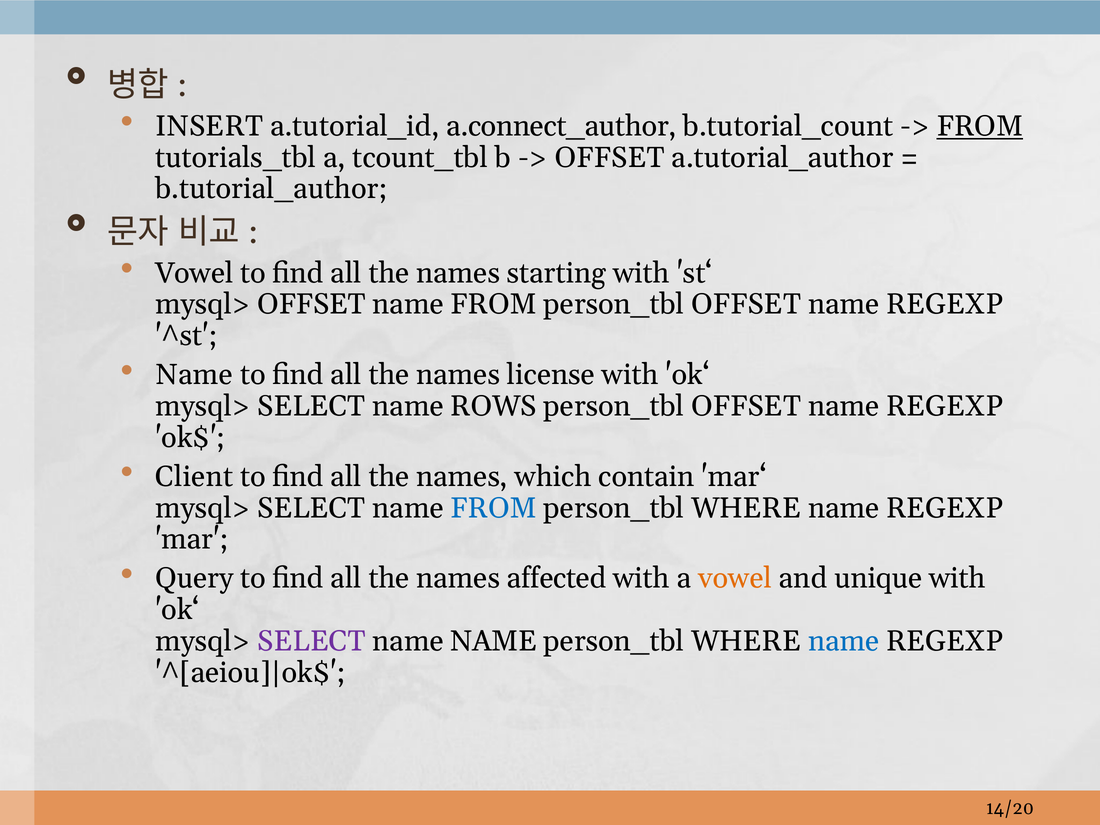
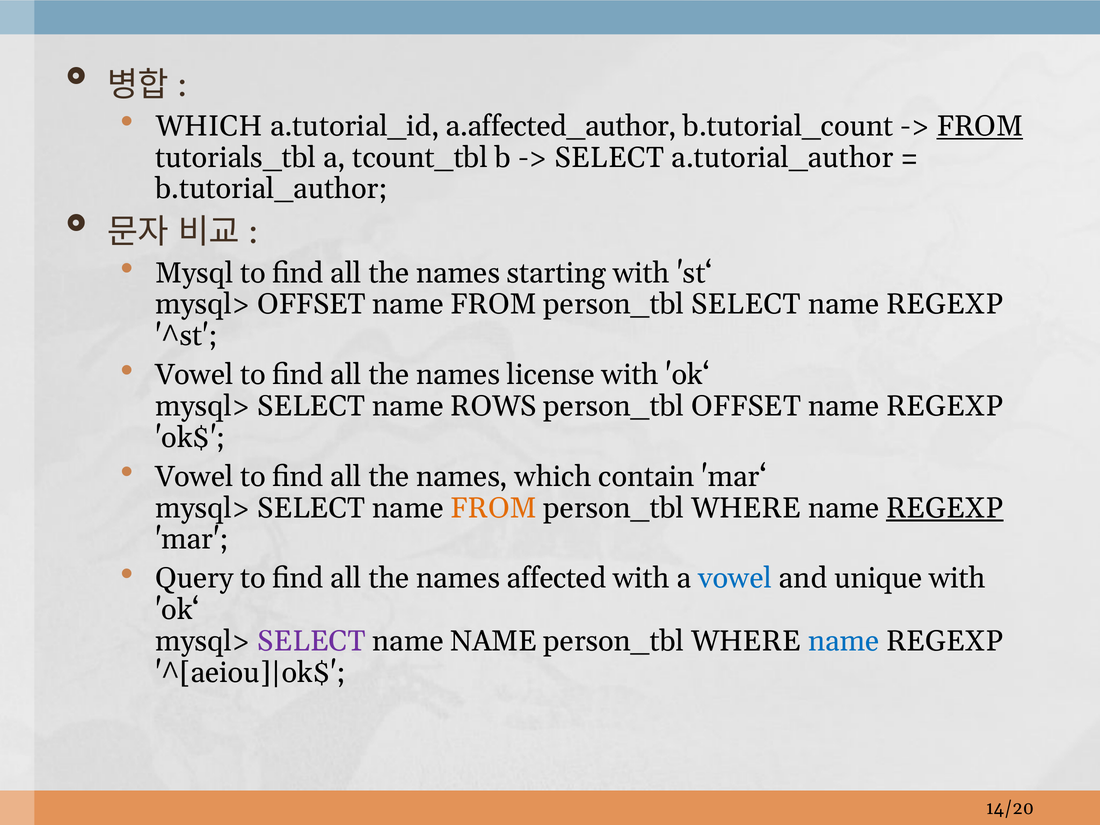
INSERT at (209, 126): INSERT -> WHICH
a.connect_author: a.connect_author -> a.affected_author
OFFSET at (610, 158): OFFSET -> SELECT
Vowel at (194, 273): Vowel -> Mysql
FROM person_tbl OFFSET: OFFSET -> SELECT
Name at (194, 375): Name -> Vowel
Client at (194, 477): Client -> Vowel
FROM at (494, 508) colour: blue -> orange
REGEXP at (945, 508) underline: none -> present
vowel at (735, 578) colour: orange -> blue
